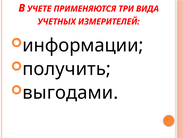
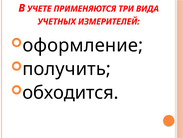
информации: информации -> оформление
выгодами: выгодами -> обходится
